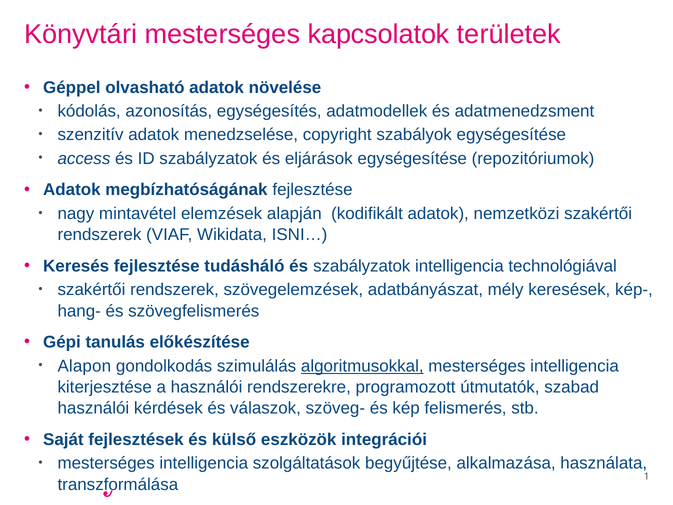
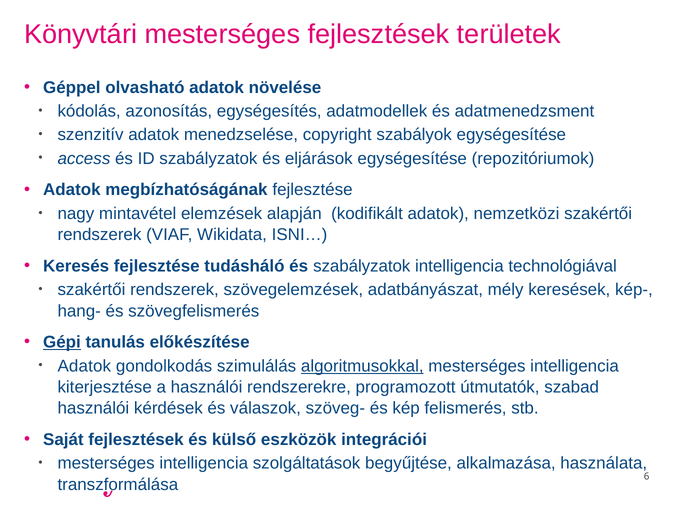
mesterséges kapcsolatok: kapcsolatok -> fejlesztések
Gépi underline: none -> present
Alapon at (84, 366): Alapon -> Adatok
1: 1 -> 6
